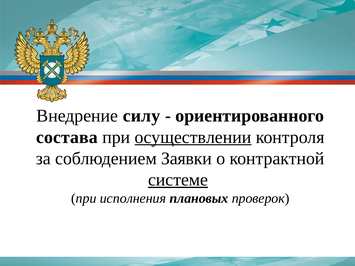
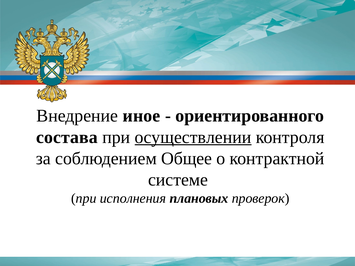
силу: силу -> иное
Заявки: Заявки -> Общее
системе underline: present -> none
